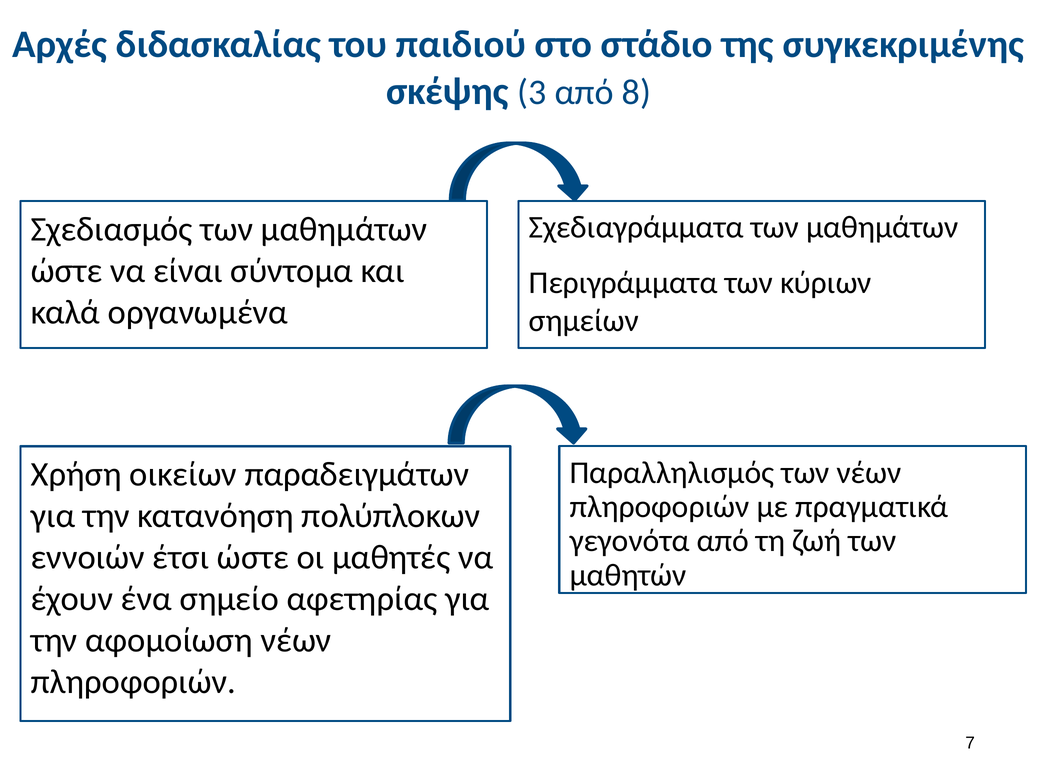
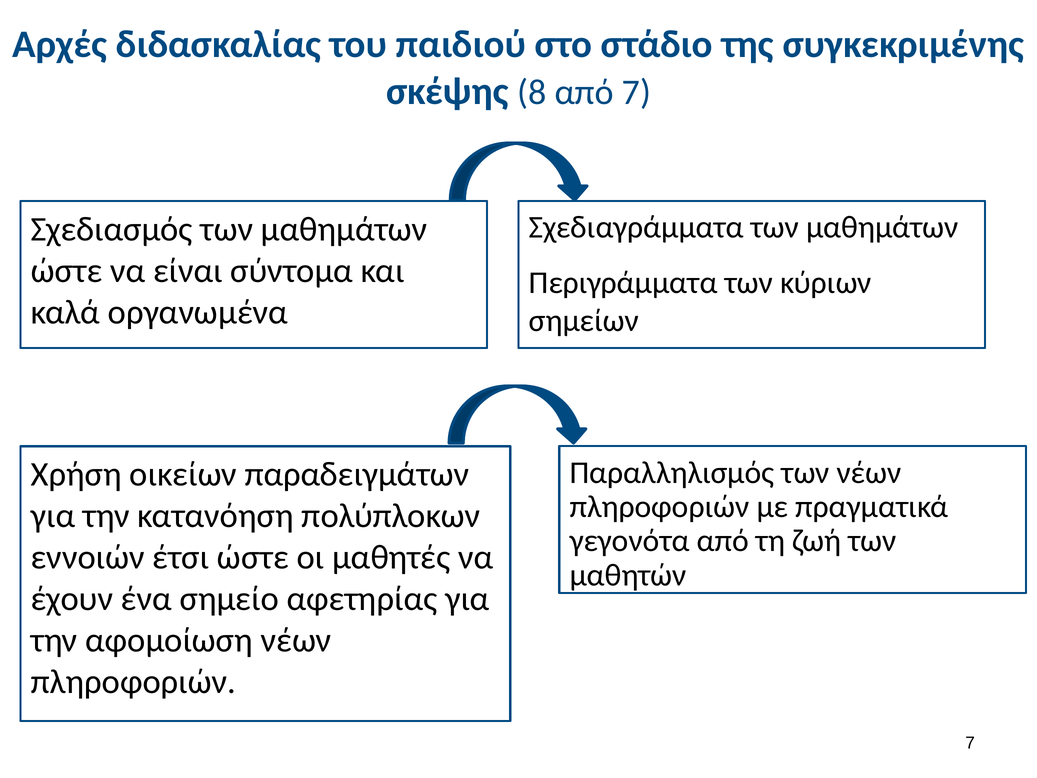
3: 3 -> 8
από 8: 8 -> 7
